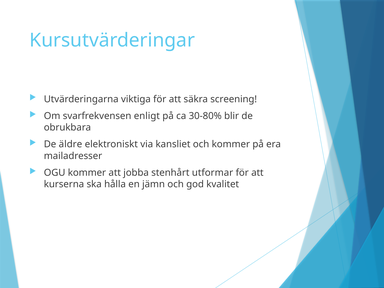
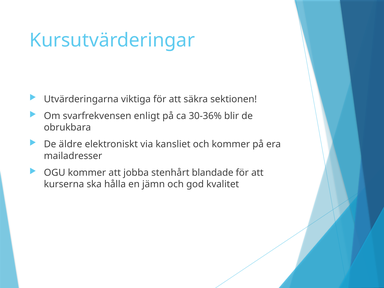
screening: screening -> sektionen
30-80%: 30-80% -> 30-36%
utformar: utformar -> blandade
